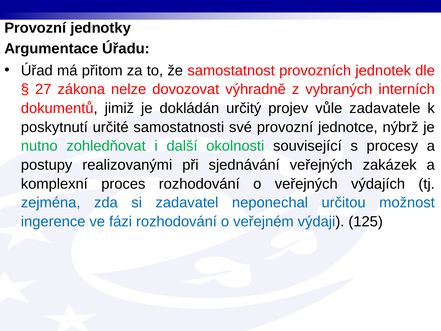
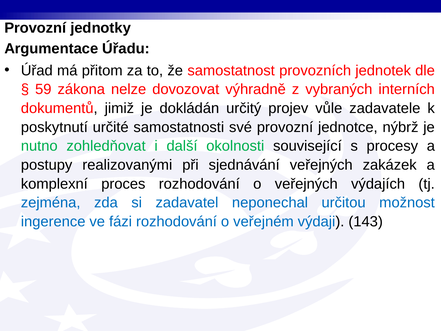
27: 27 -> 59
125: 125 -> 143
